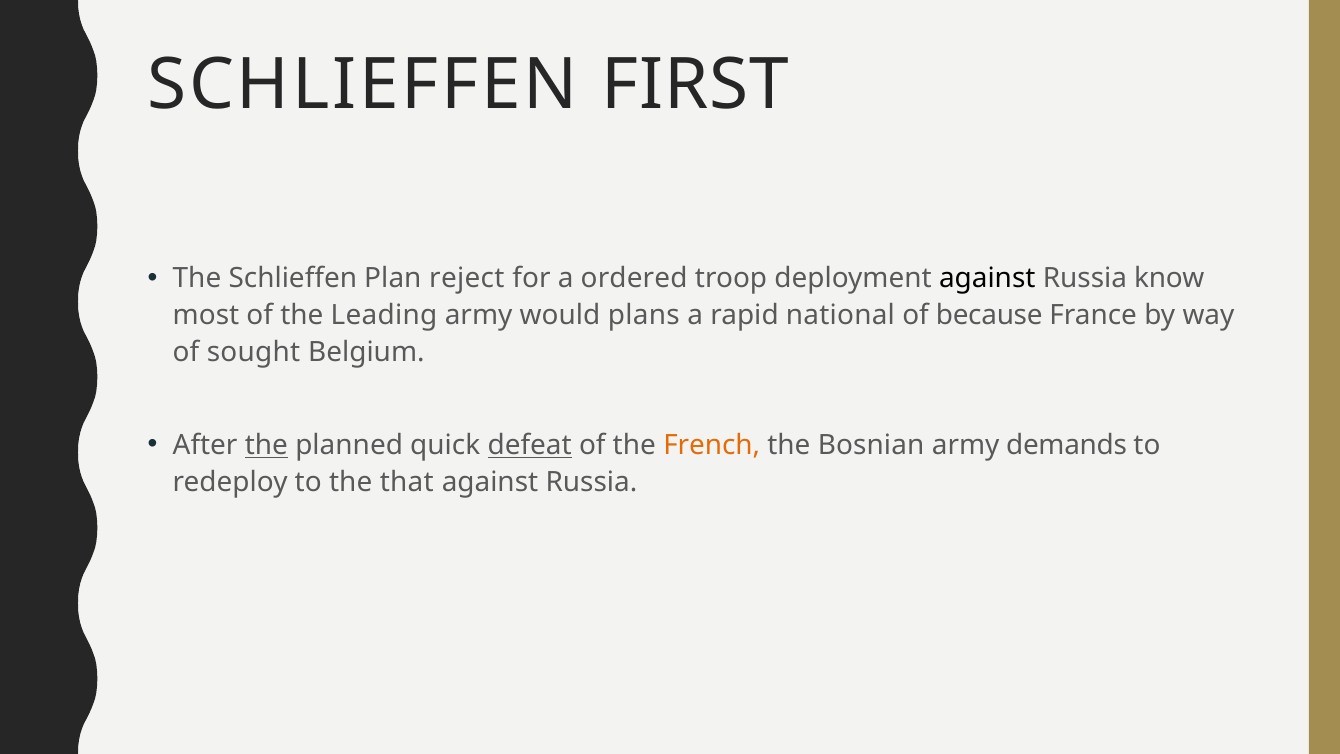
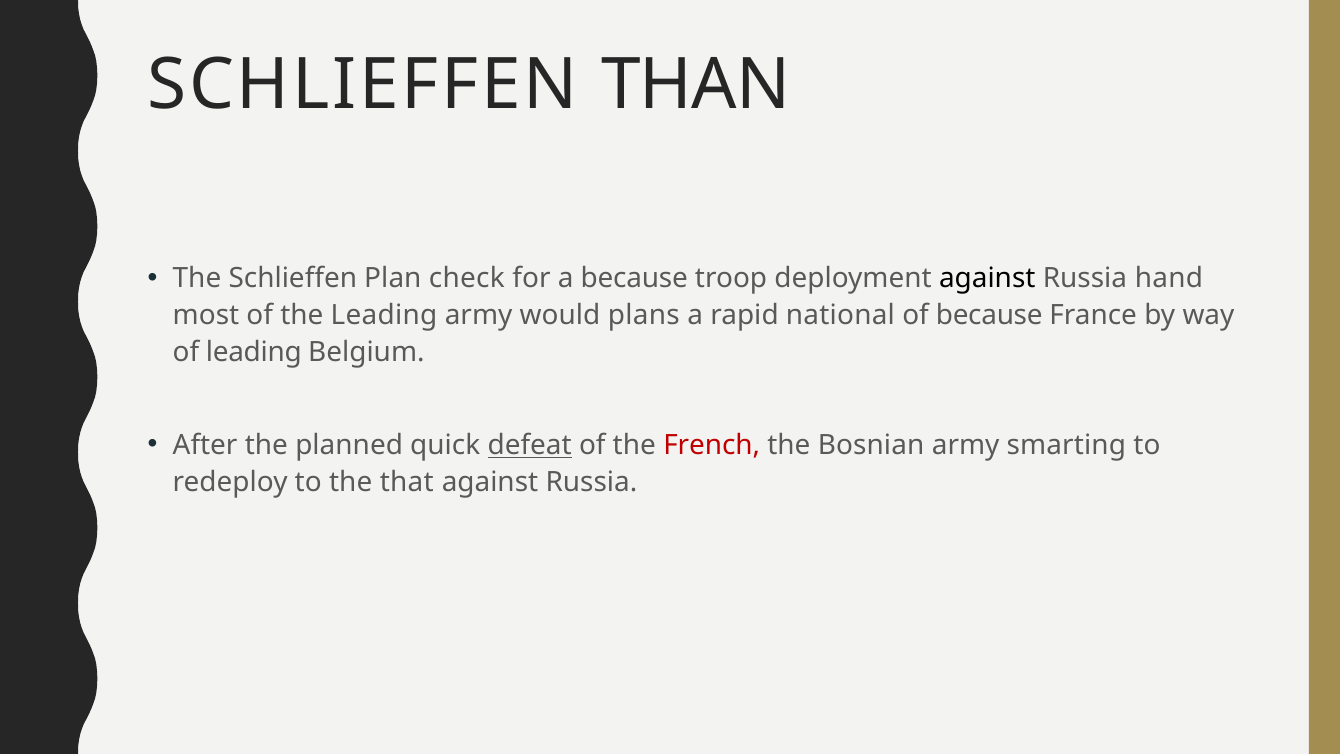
FIRST: FIRST -> THAN
reject: reject -> check
a ordered: ordered -> because
know: know -> hand
of sought: sought -> leading
the at (266, 445) underline: present -> none
French colour: orange -> red
demands: demands -> smarting
